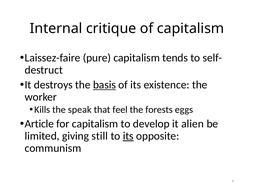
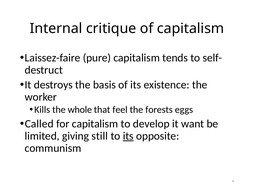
basis underline: present -> none
speak: speak -> whole
Article: Article -> Called
alien: alien -> want
